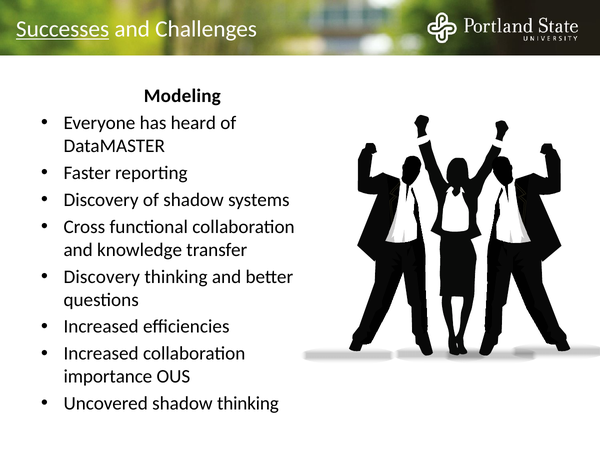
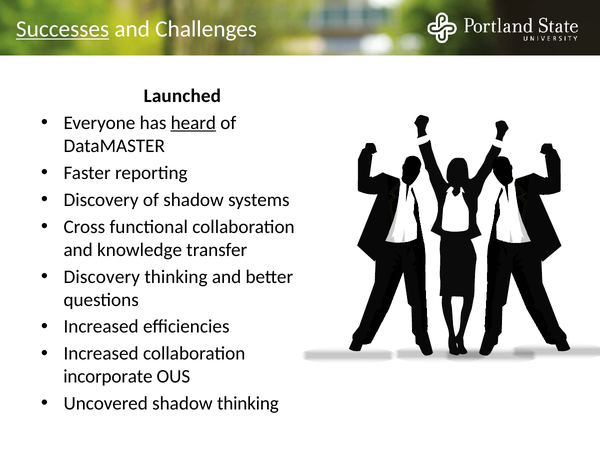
Modeling: Modeling -> Launched
heard underline: none -> present
importance: importance -> incorporate
